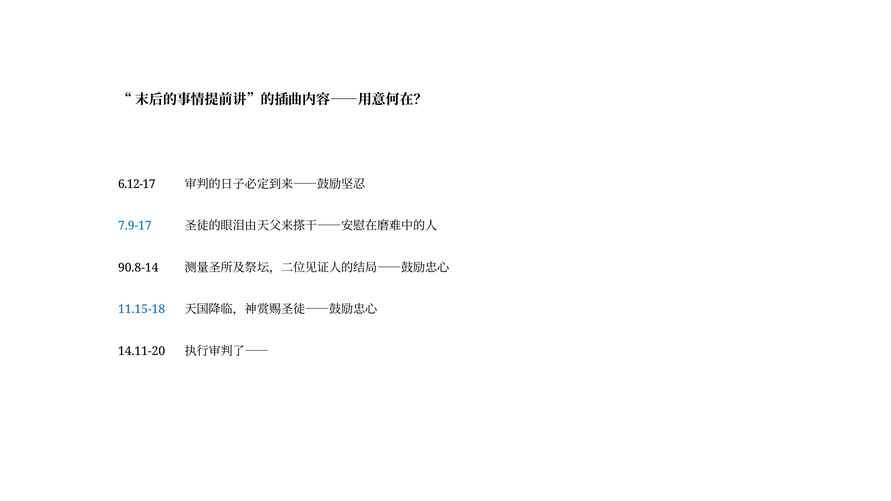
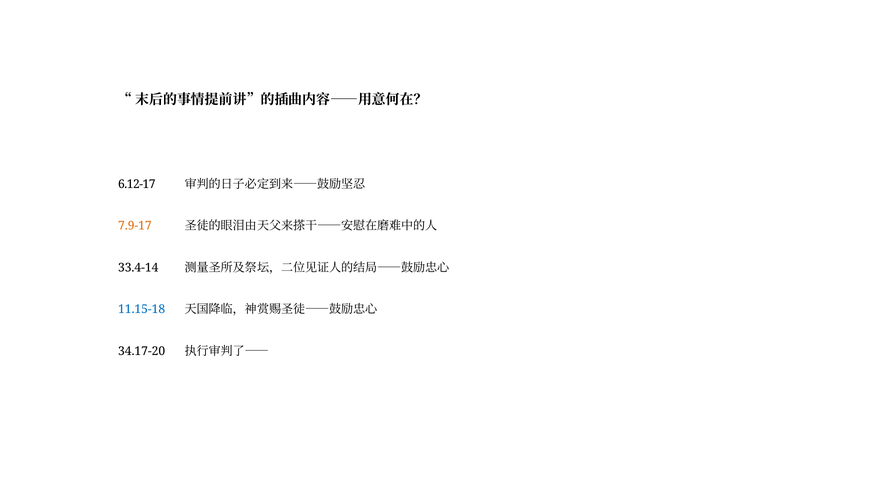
7.9-17 colour: blue -> orange
90.8-14: 90.8-14 -> 33.4-14
14.11-20: 14.11-20 -> 34.17-20
